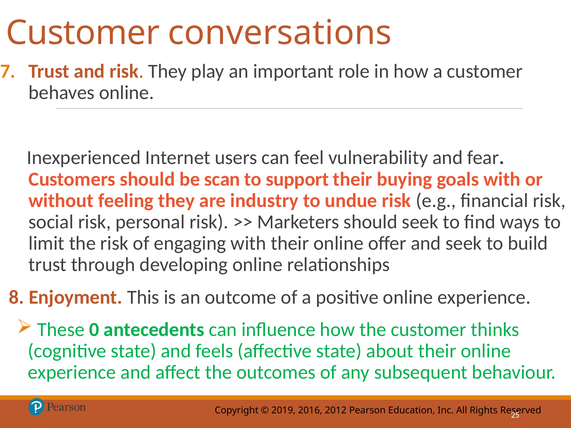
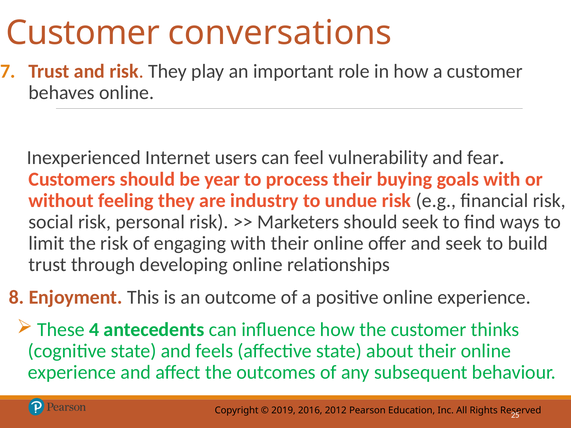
scan: scan -> year
support: support -> process
0: 0 -> 4
